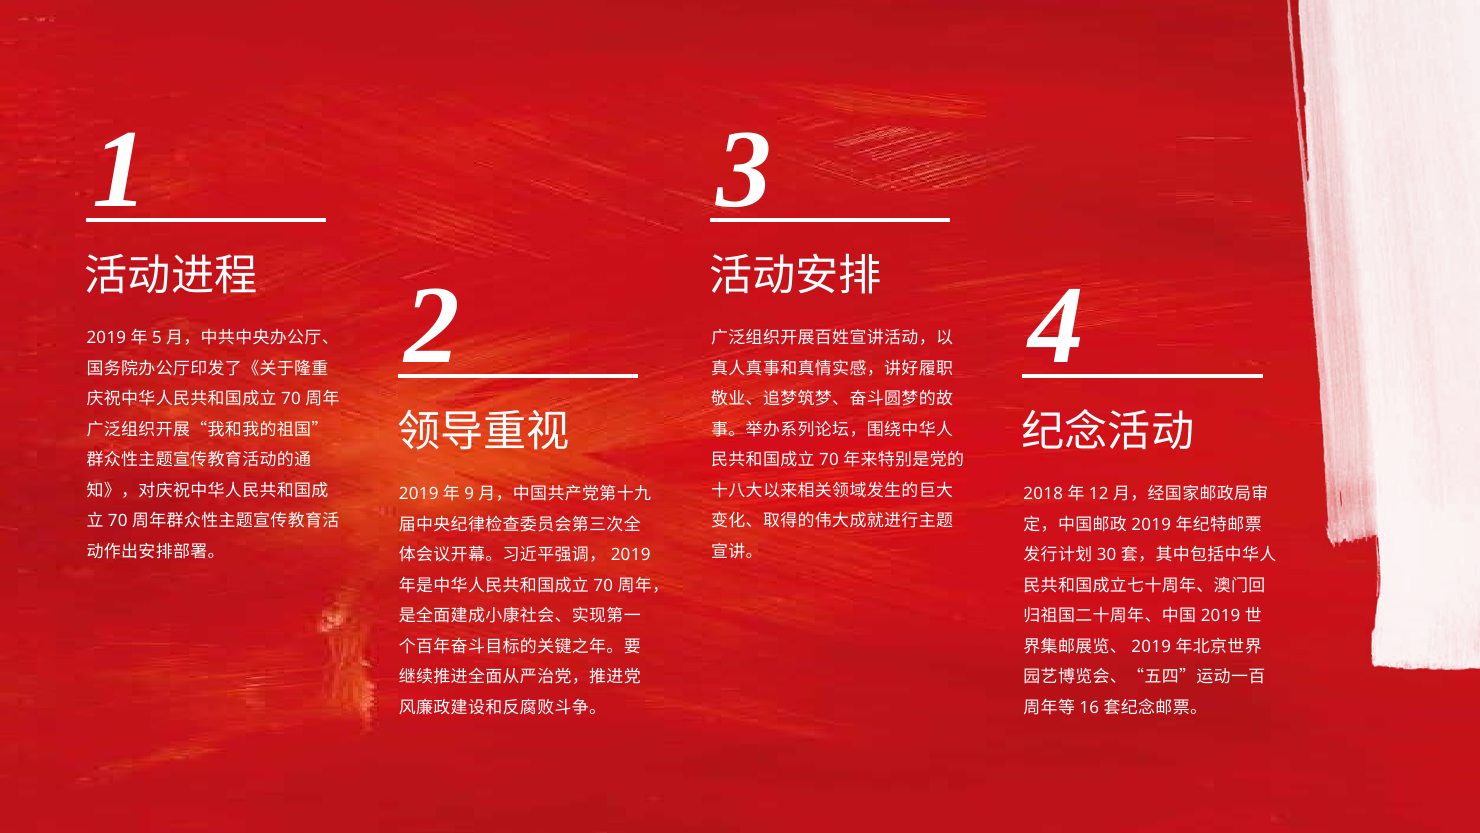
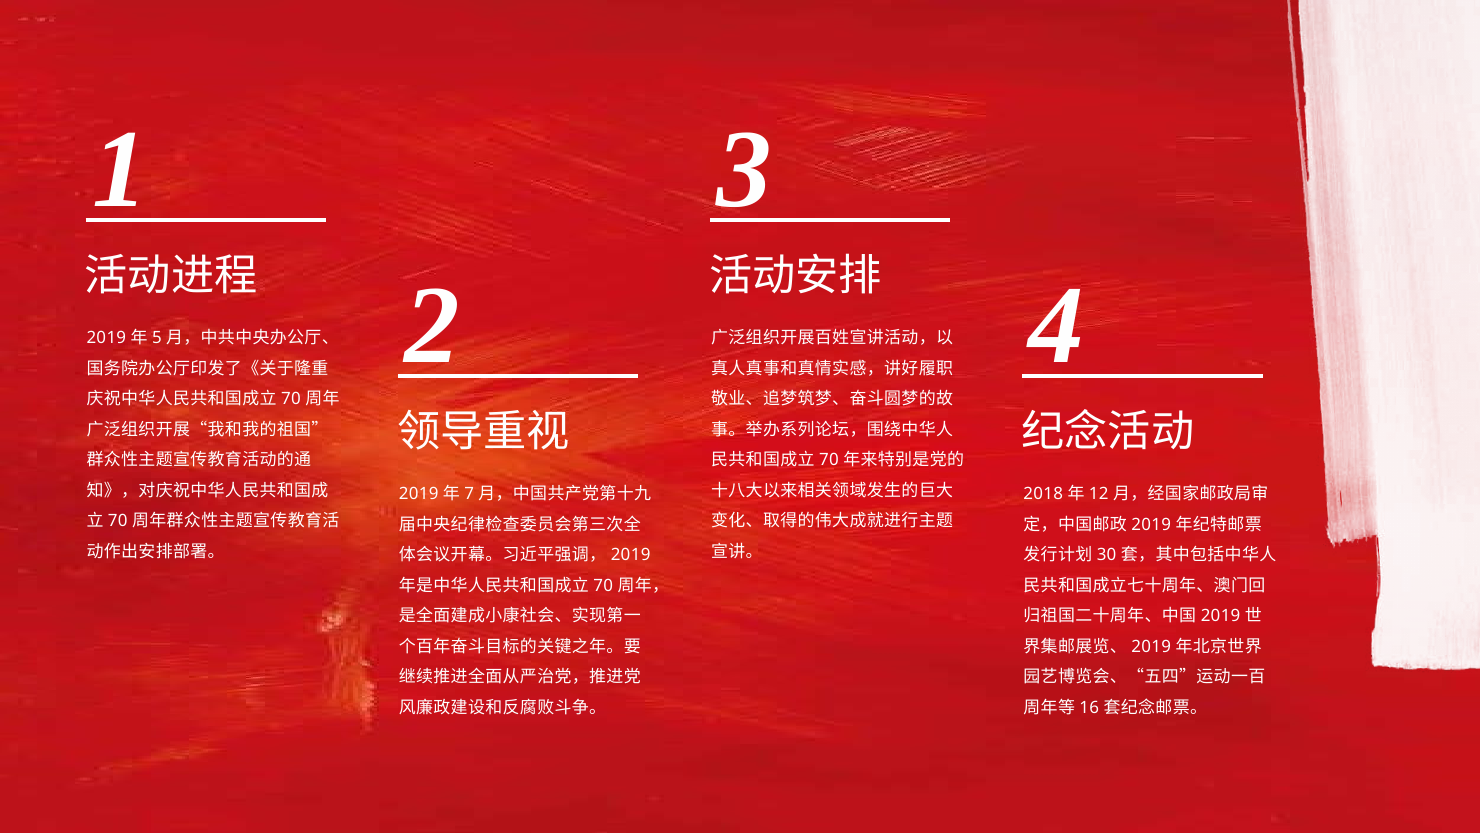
9: 9 -> 7
